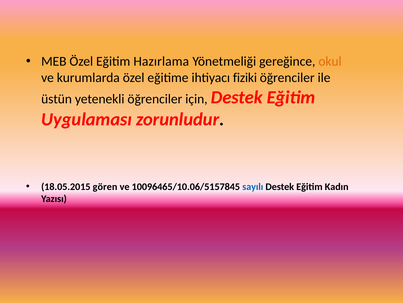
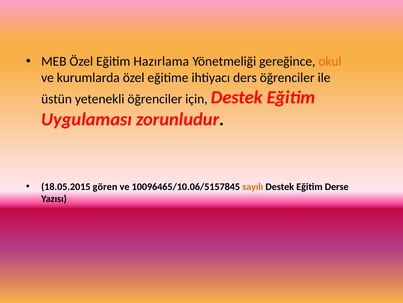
fiziki: fiziki -> ders
sayılı colour: blue -> orange
Kadın: Kadın -> Derse
